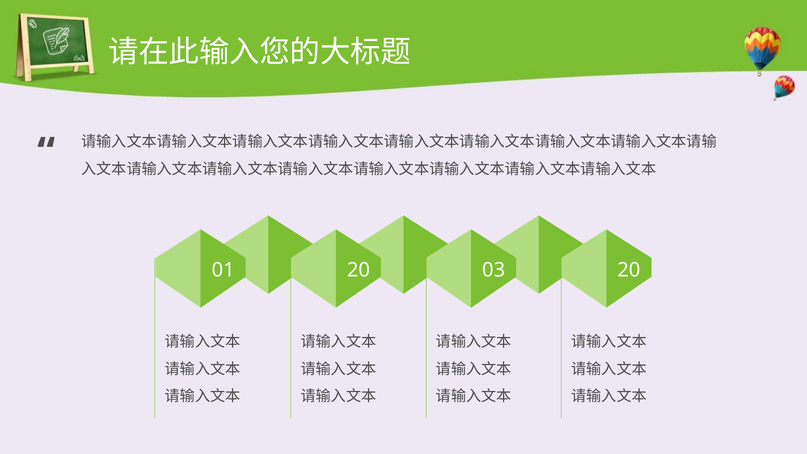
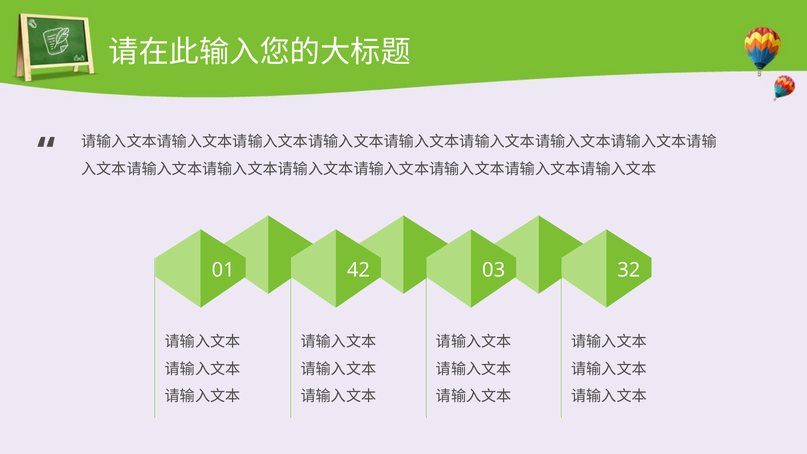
01 20: 20 -> 42
03 20: 20 -> 32
